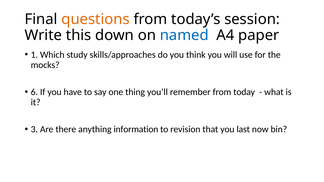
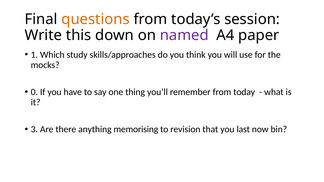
named colour: blue -> purple
6: 6 -> 0
information: information -> memorising
